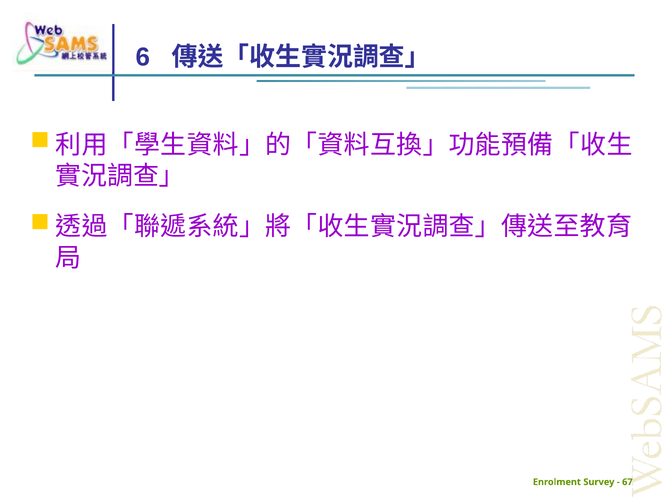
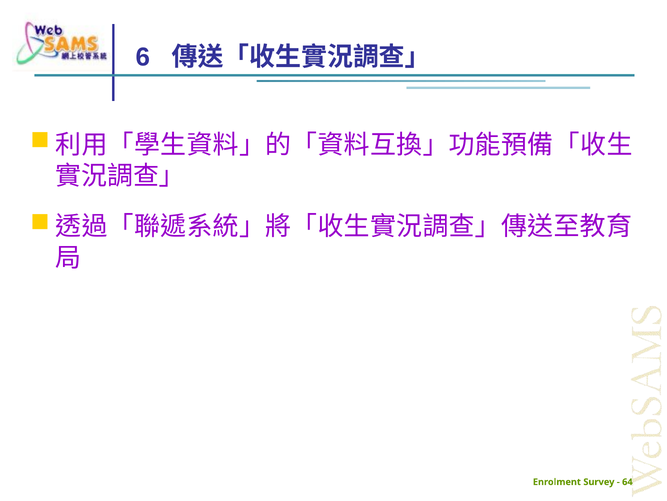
67: 67 -> 64
